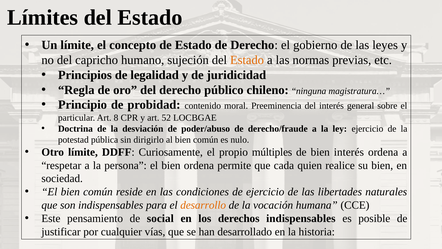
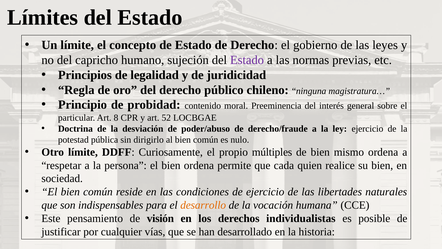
Estado at (247, 60) colour: orange -> purple
bien interés: interés -> mismo
social: social -> visión
derechos indispensables: indispensables -> individualistas
